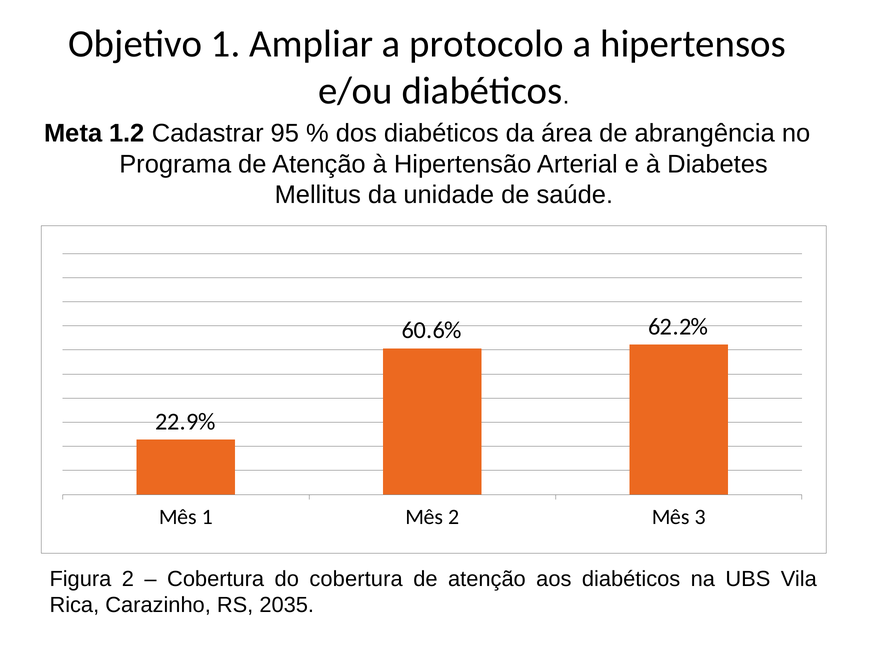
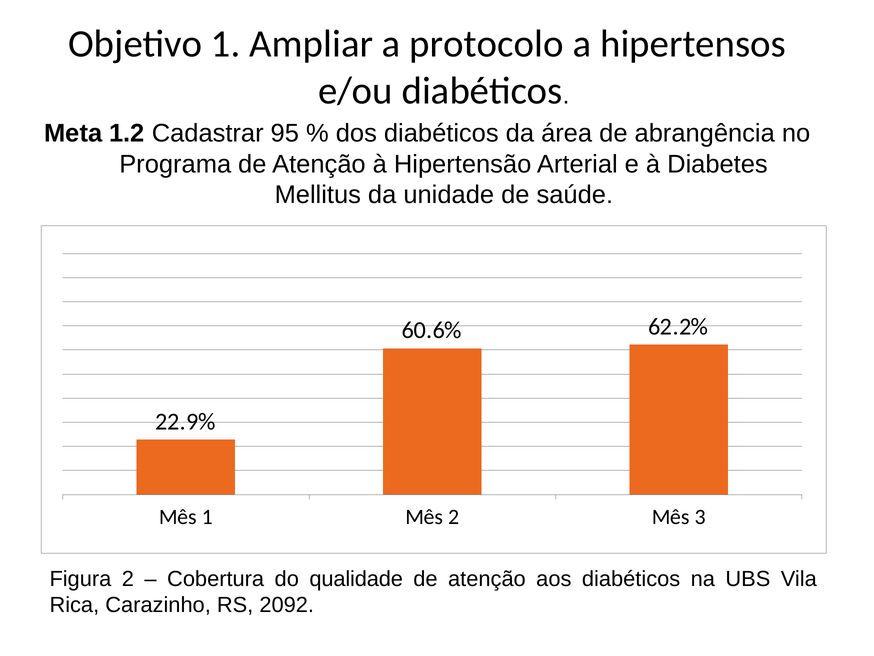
do cobertura: cobertura -> qualidade
2035: 2035 -> 2092
